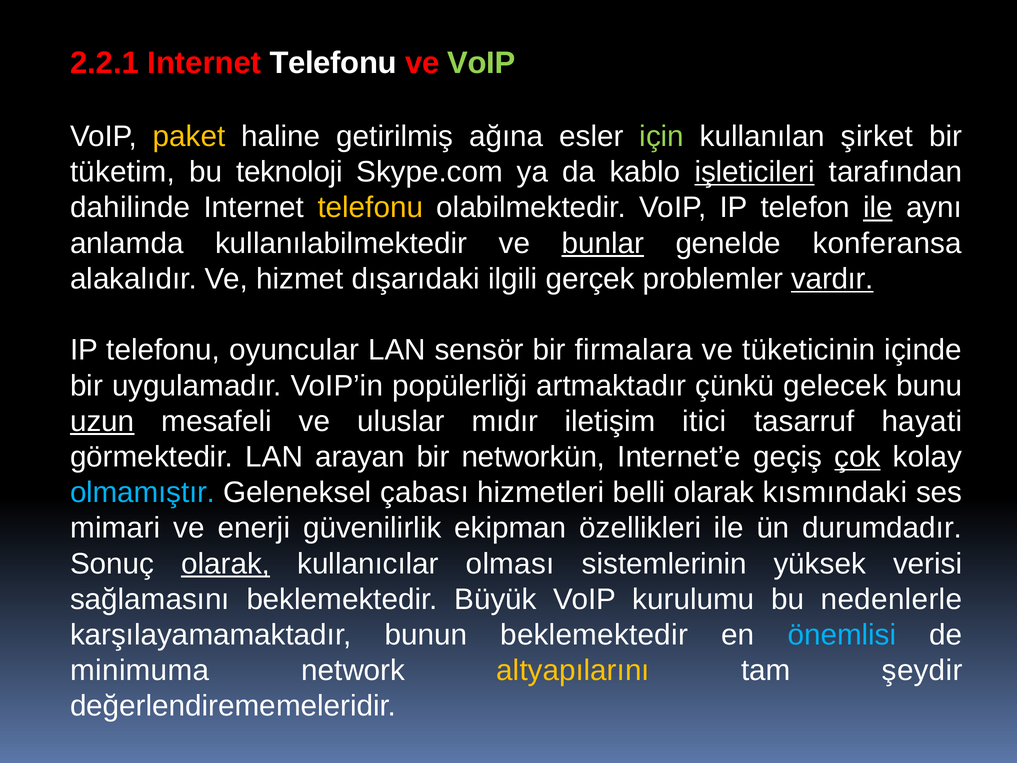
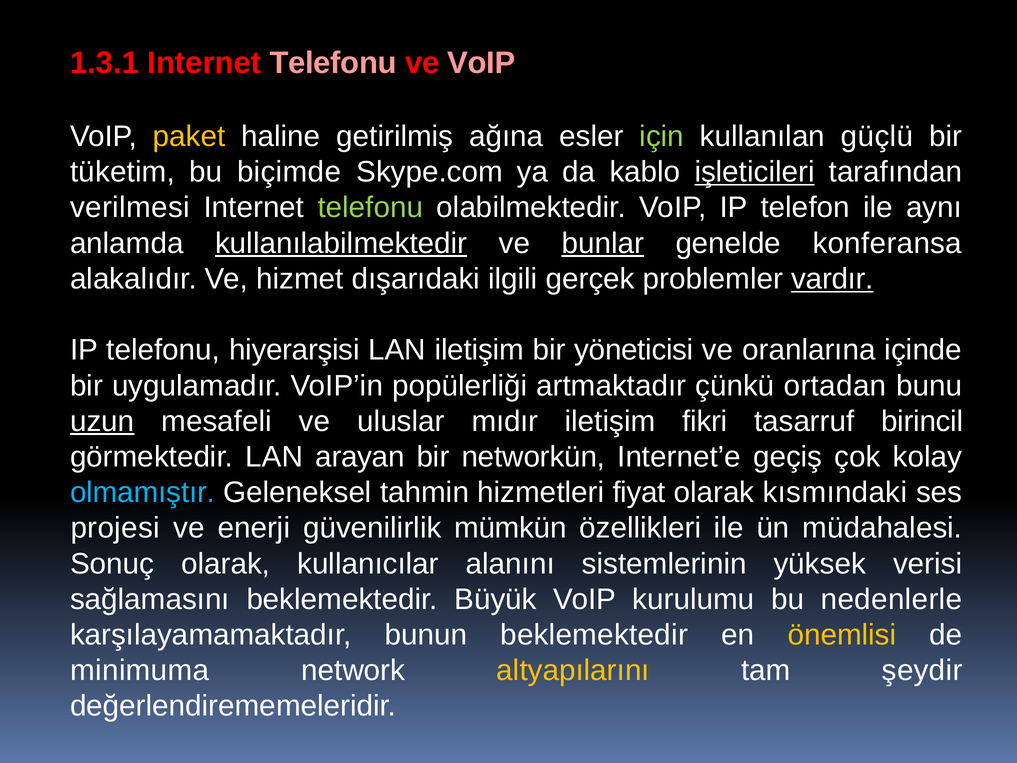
2.2.1: 2.2.1 -> 1.3.1
Telefonu at (333, 63) colour: white -> pink
VoIP at (481, 63) colour: light green -> pink
şirket: şirket -> güçlü
teknoloji: teknoloji -> biçimde
dahilinde: dahilinde -> verilmesi
telefonu at (370, 208) colour: yellow -> light green
ile at (878, 208) underline: present -> none
kullanılabilmektedir underline: none -> present
oyuncular: oyuncular -> hiyerarşisi
LAN sensör: sensör -> iletişim
firmalara: firmalara -> yöneticisi
tüketicinin: tüketicinin -> oranlarına
gelecek: gelecek -> ortadan
itici: itici -> fikri
hayati: hayati -> birincil
çok underline: present -> none
çabası: çabası -> tahmin
belli: belli -> fiyat
mimari: mimari -> projesi
ekipman: ekipman -> mümkün
durumdadır: durumdadır -> müdahalesi
olarak at (226, 564) underline: present -> none
olması: olması -> alanını
önemlisi colour: light blue -> yellow
